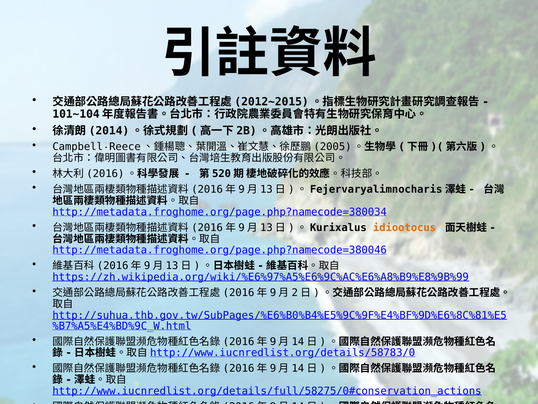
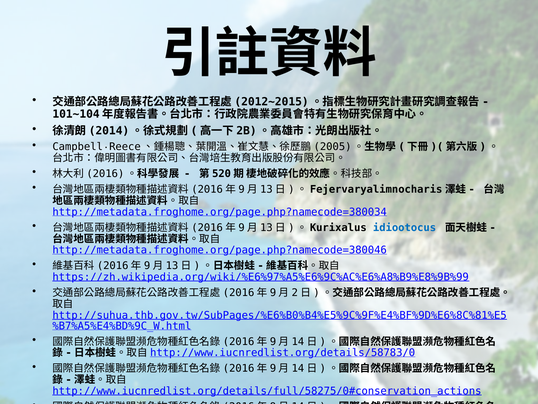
idiootocus colour: orange -> blue
